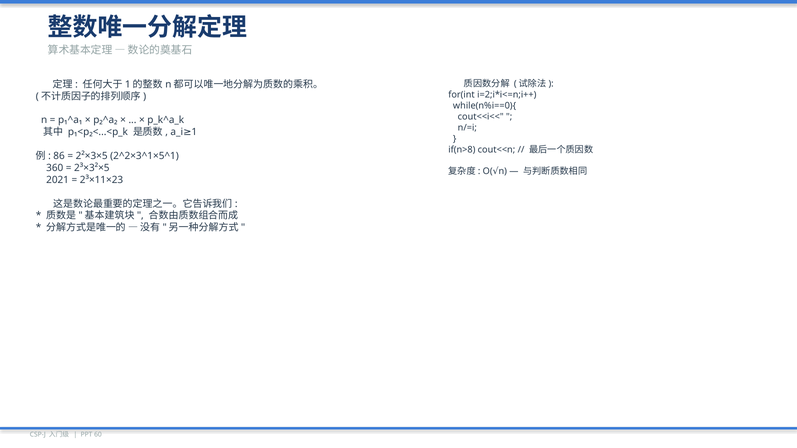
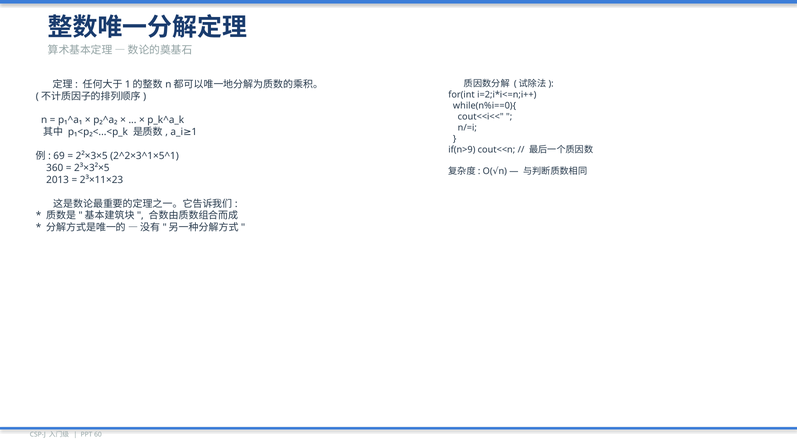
if(n>8: if(n>8 -> if(n>9
86: 86 -> 69
2021: 2021 -> 2013
